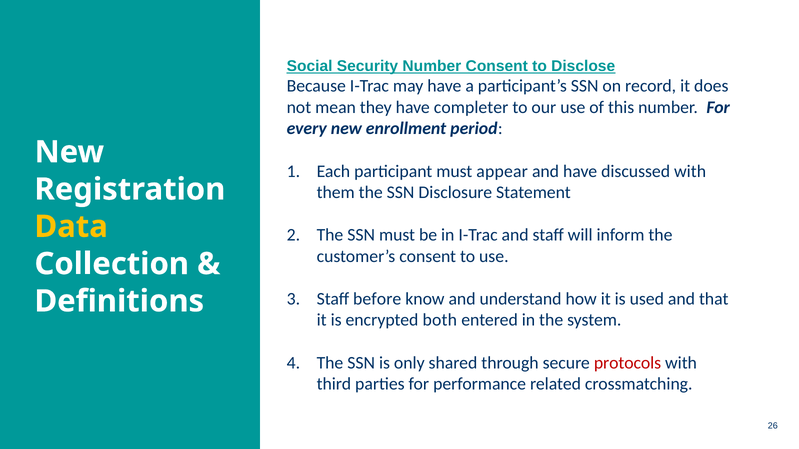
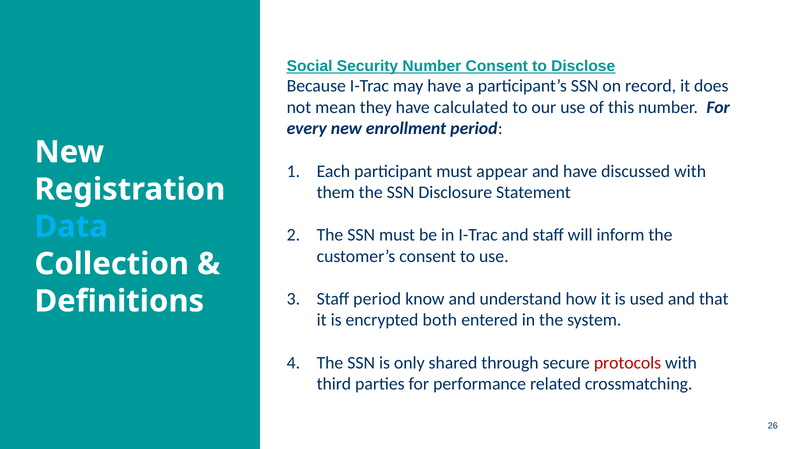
completer: completer -> calculated
Data colour: yellow -> light blue
Staff before: before -> period
